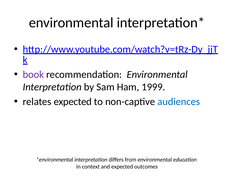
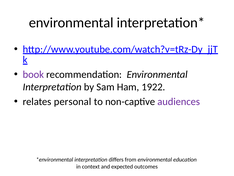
1999: 1999 -> 1922
relates expected: expected -> personal
audiences colour: blue -> purple
